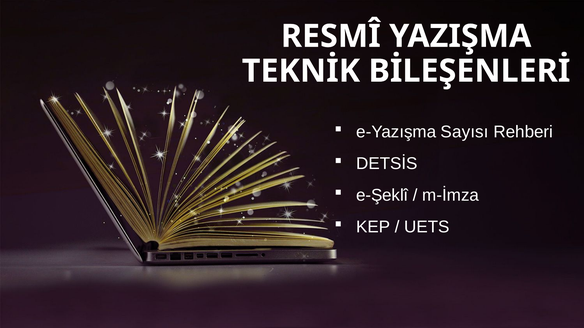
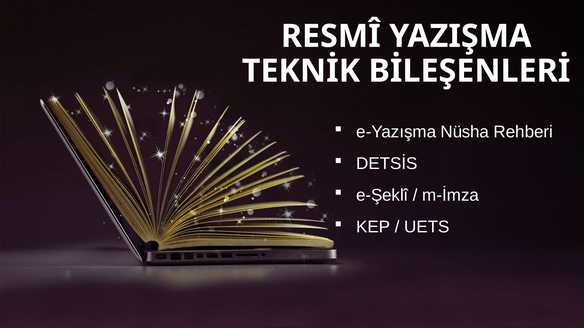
Sayısı: Sayısı -> Nüsha
